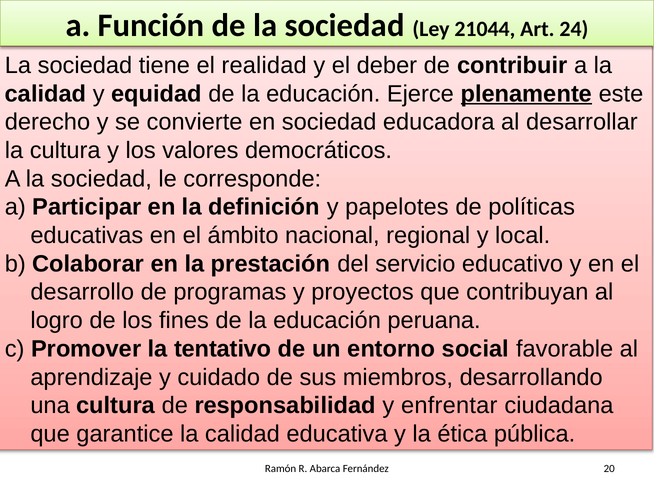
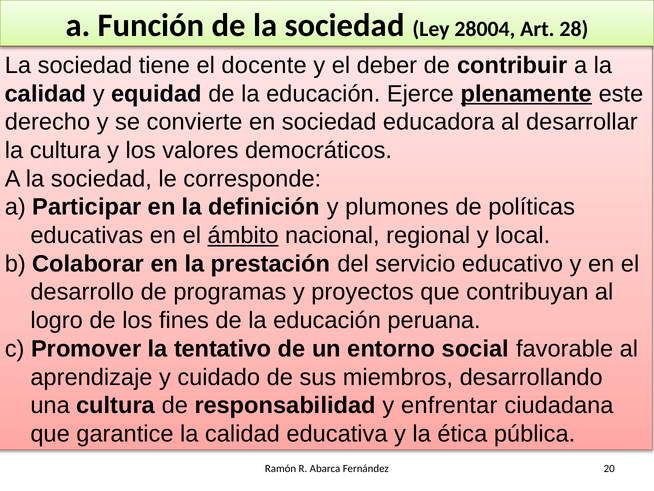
21044: 21044 -> 28004
24: 24 -> 28
realidad: realidad -> docente
papelotes: papelotes -> plumones
ámbito underline: none -> present
